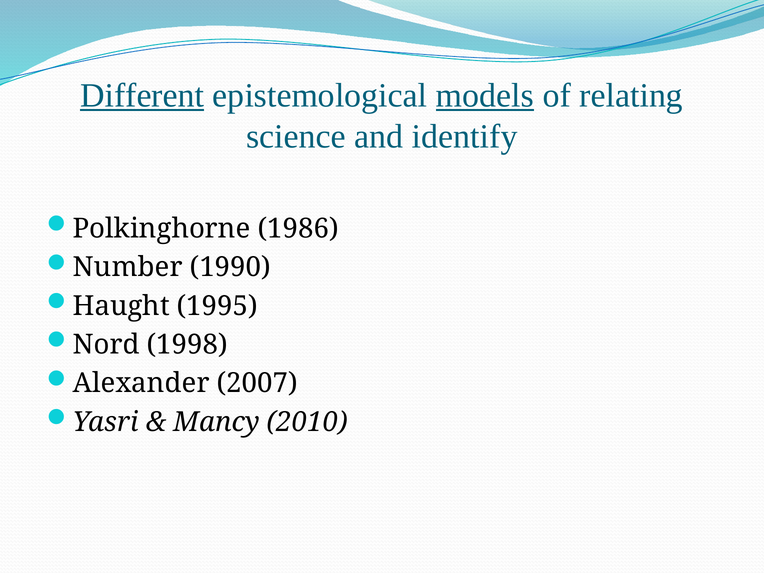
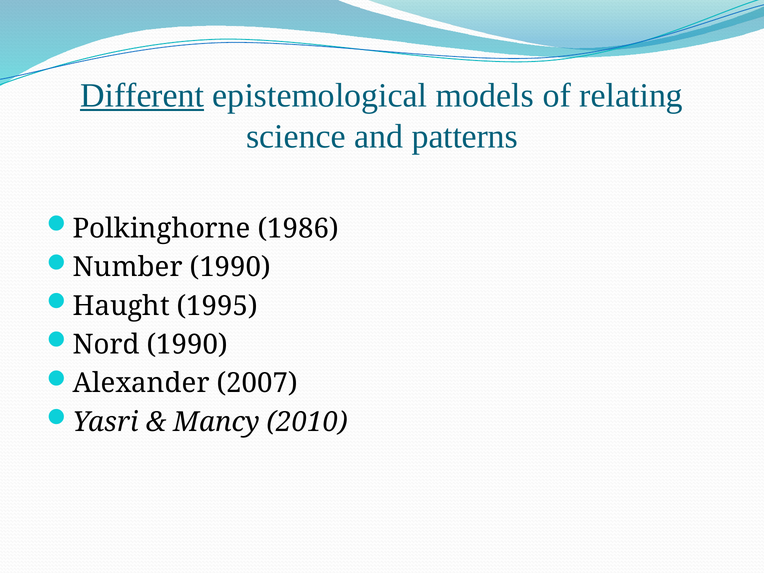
models underline: present -> none
identify: identify -> patterns
Nord 1998: 1998 -> 1990
